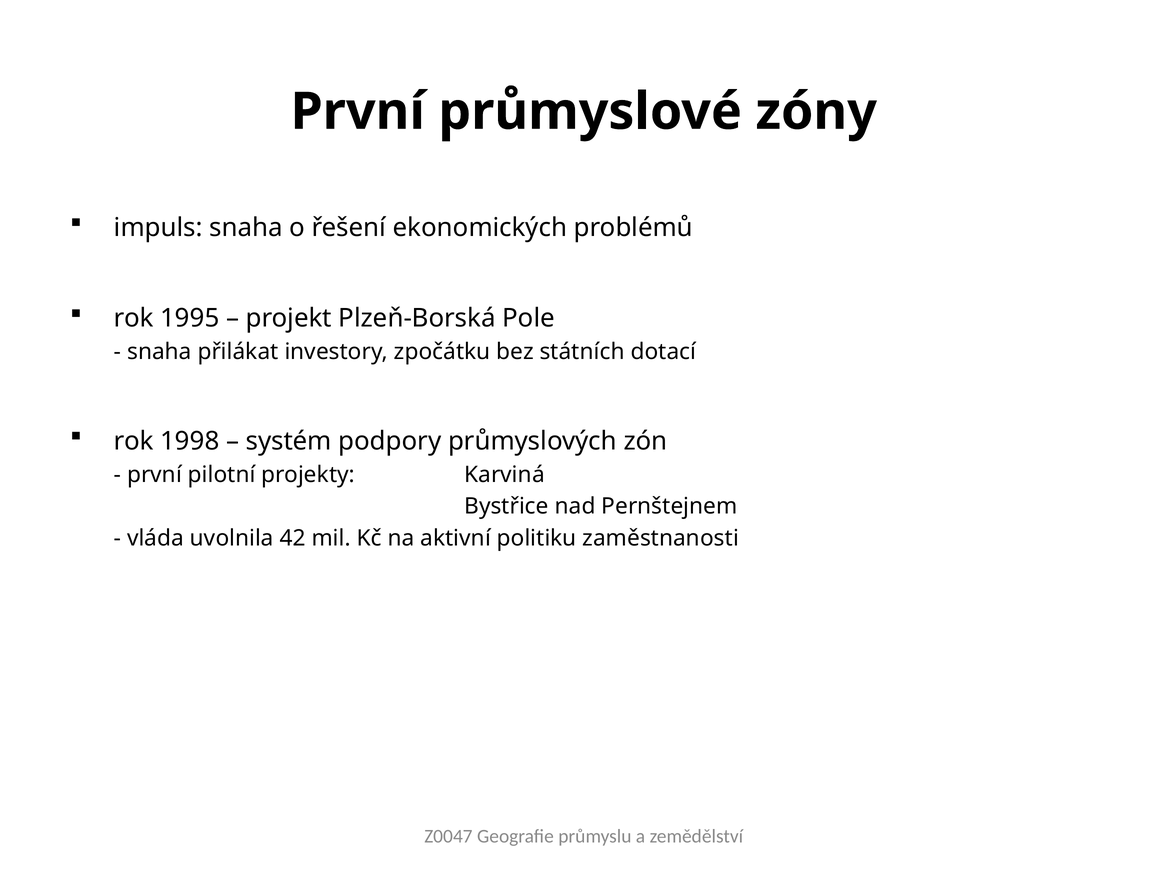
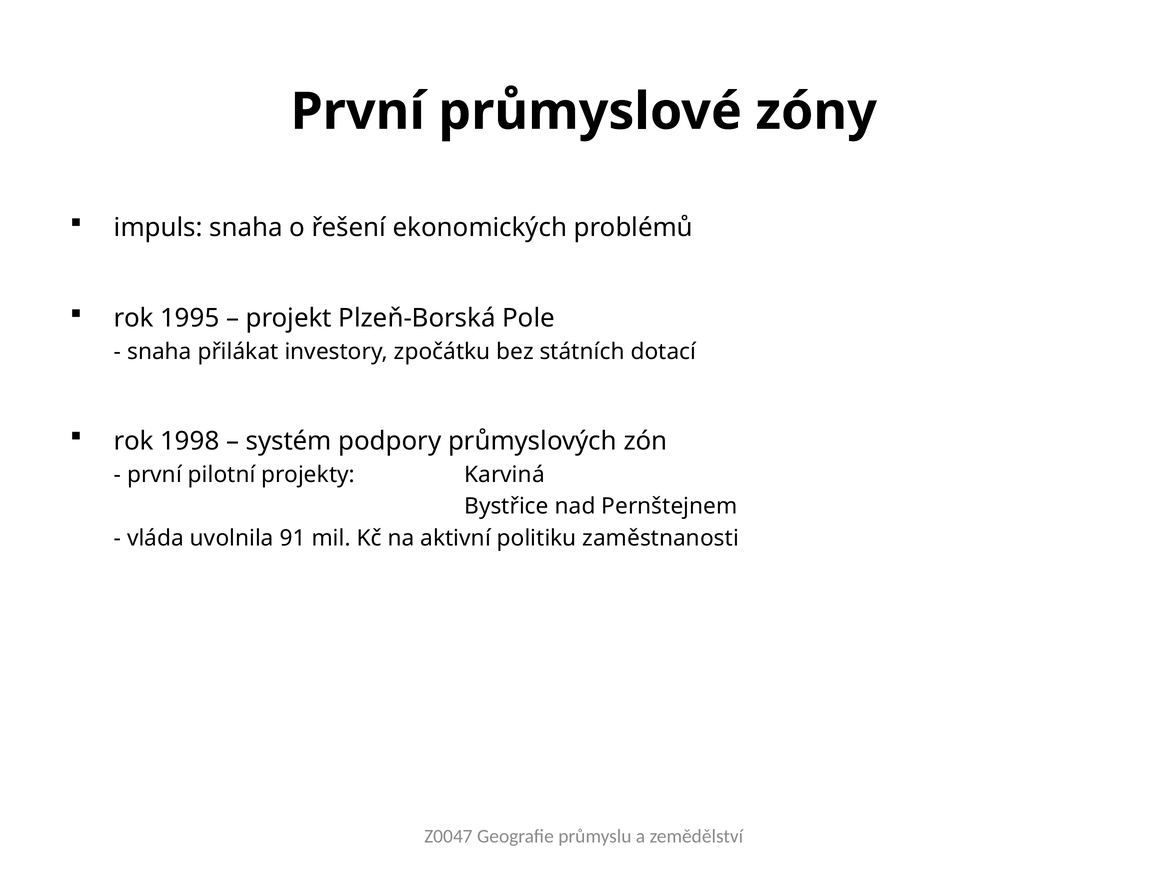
42: 42 -> 91
